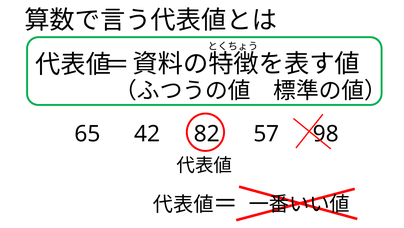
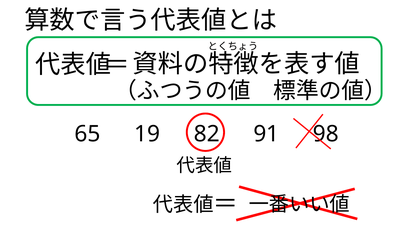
42: 42 -> 19
57: 57 -> 91
